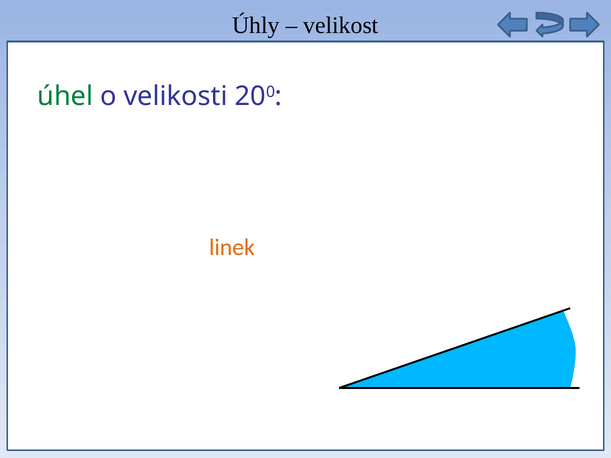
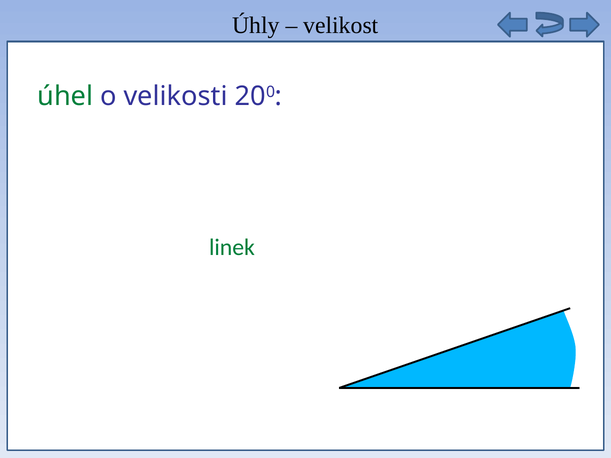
linek colour: orange -> green
